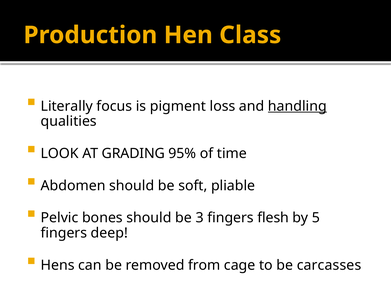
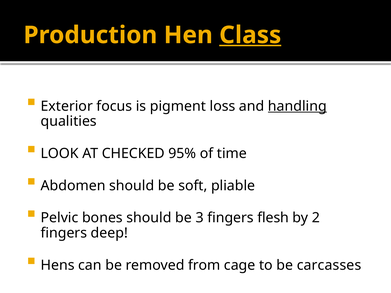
Class underline: none -> present
Literally: Literally -> Exterior
GRADING: GRADING -> CHECKED
5: 5 -> 2
